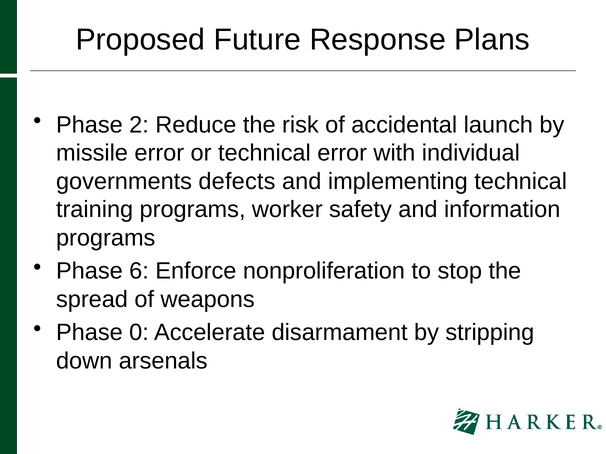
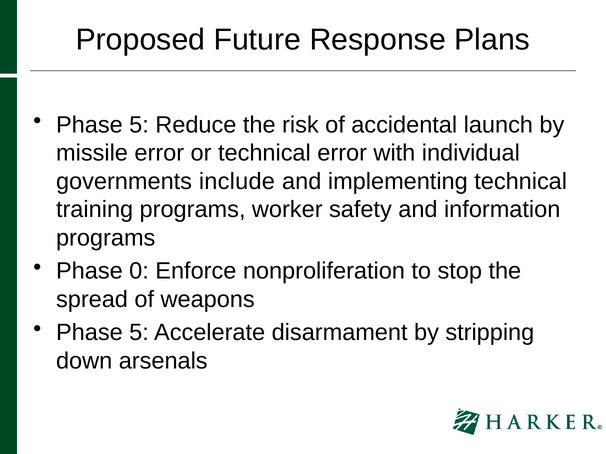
2 at (139, 125): 2 -> 5
defects: defects -> include
6: 6 -> 0
0 at (139, 333): 0 -> 5
